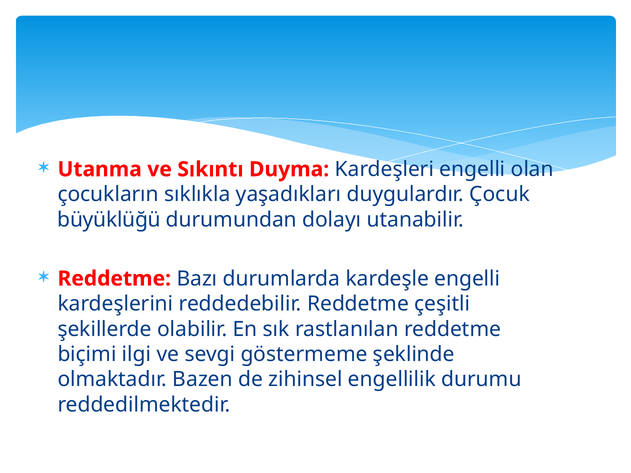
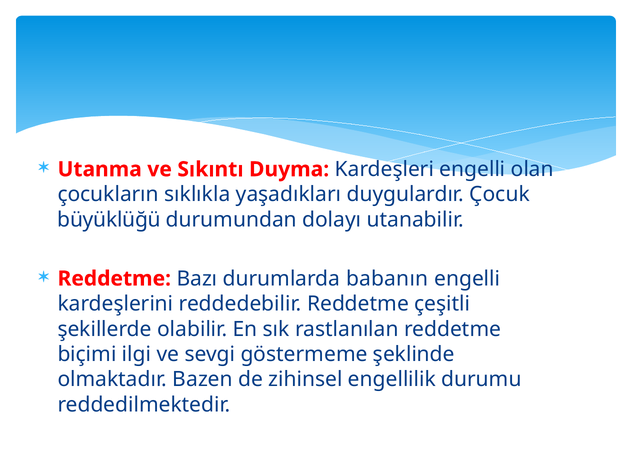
kardeşle: kardeşle -> babanın
